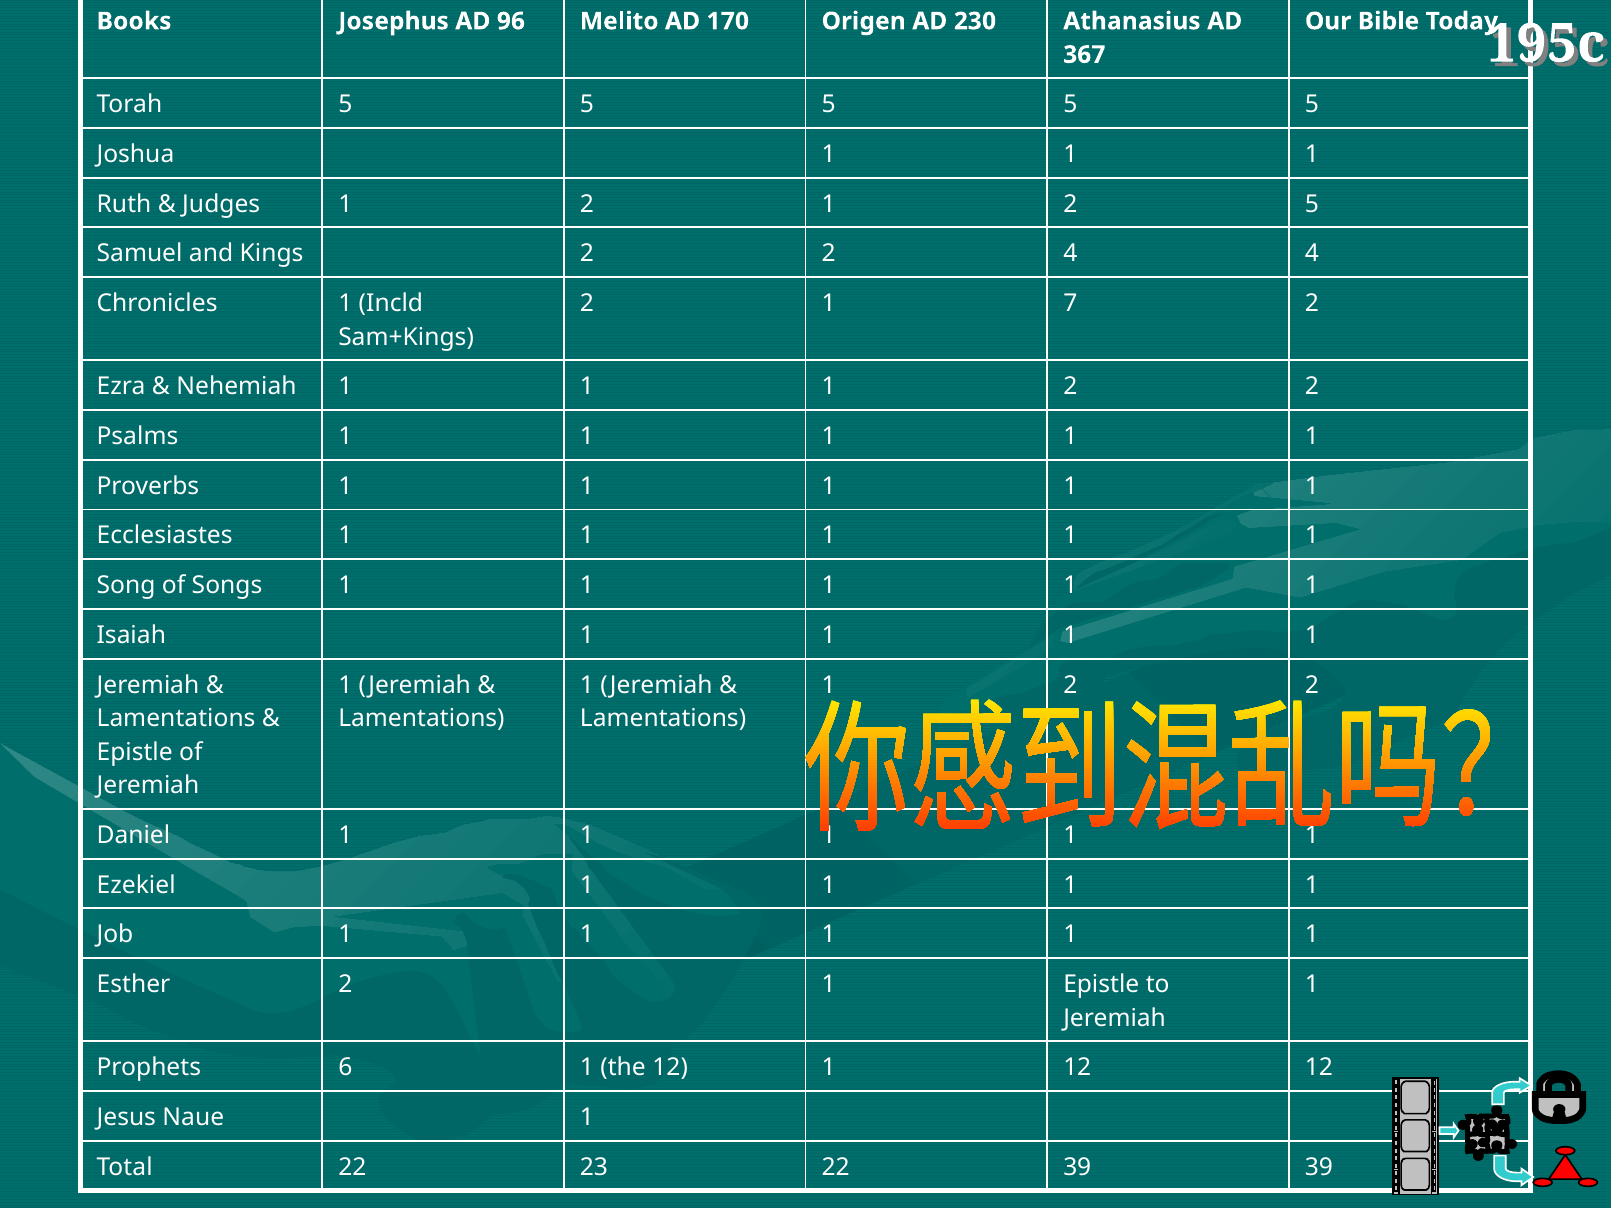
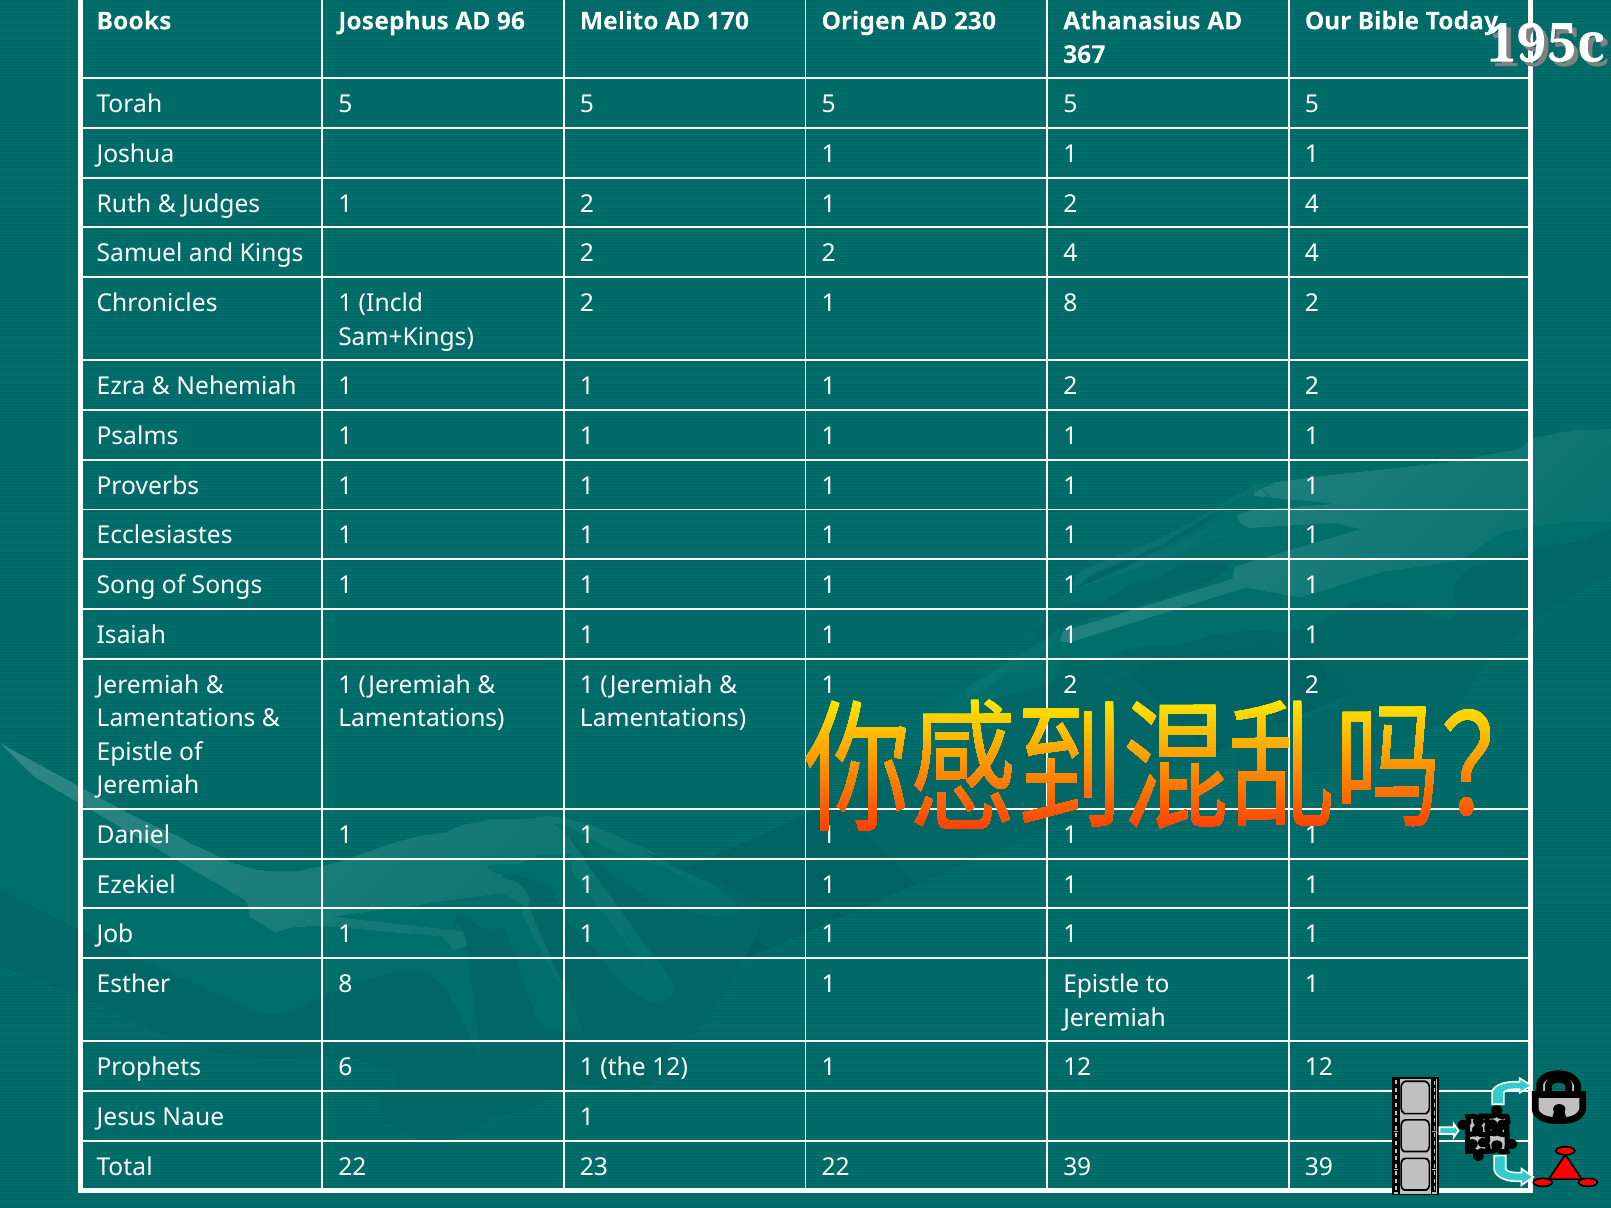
1 2 5: 5 -> 4
1 7: 7 -> 8
Esther 2: 2 -> 8
